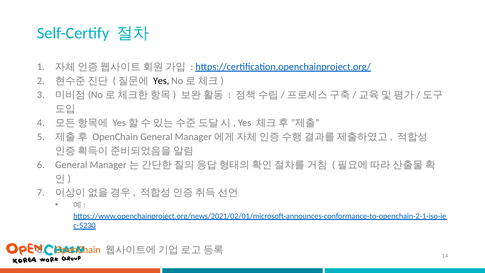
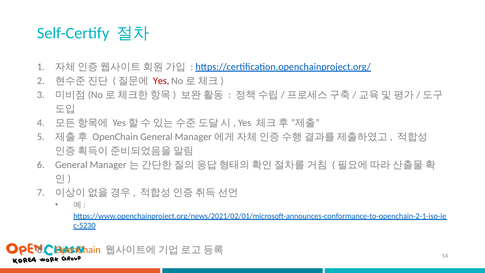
Yes at (161, 81) colour: black -> red
